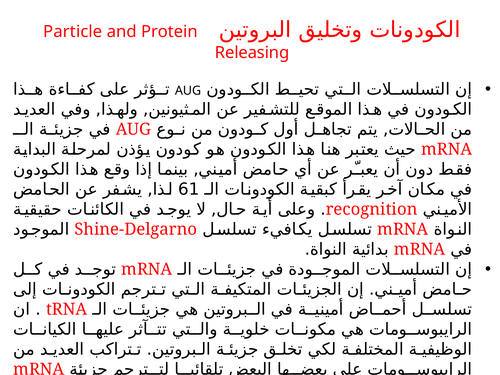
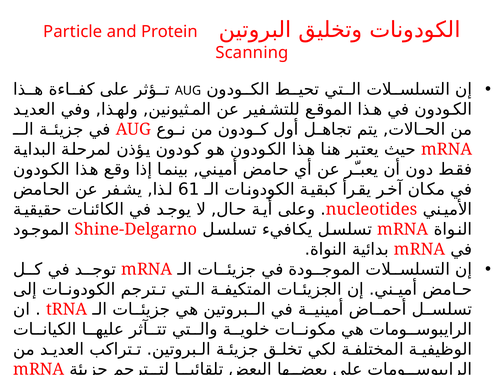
Releasing: Releasing -> Scanning
recognition: recognition -> nucleotides
